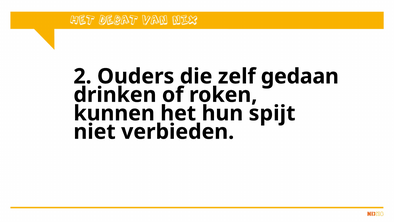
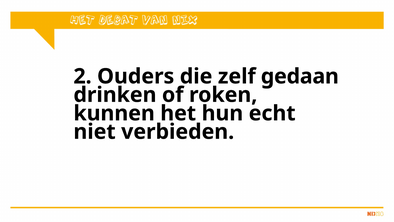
spijt: spijt -> echt
